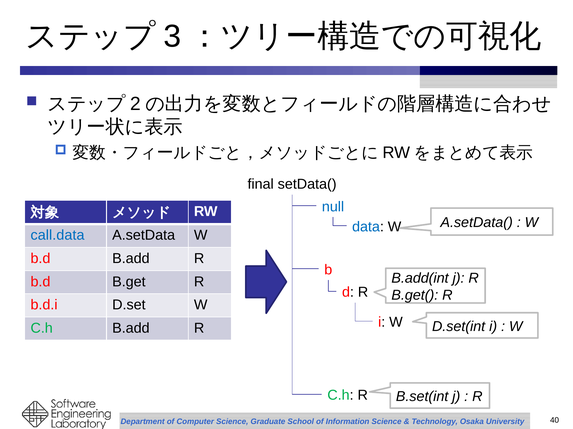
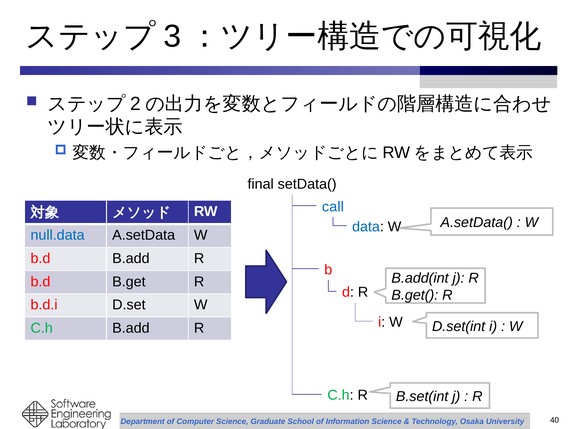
null: null -> call
call.data: call.data -> null.data
